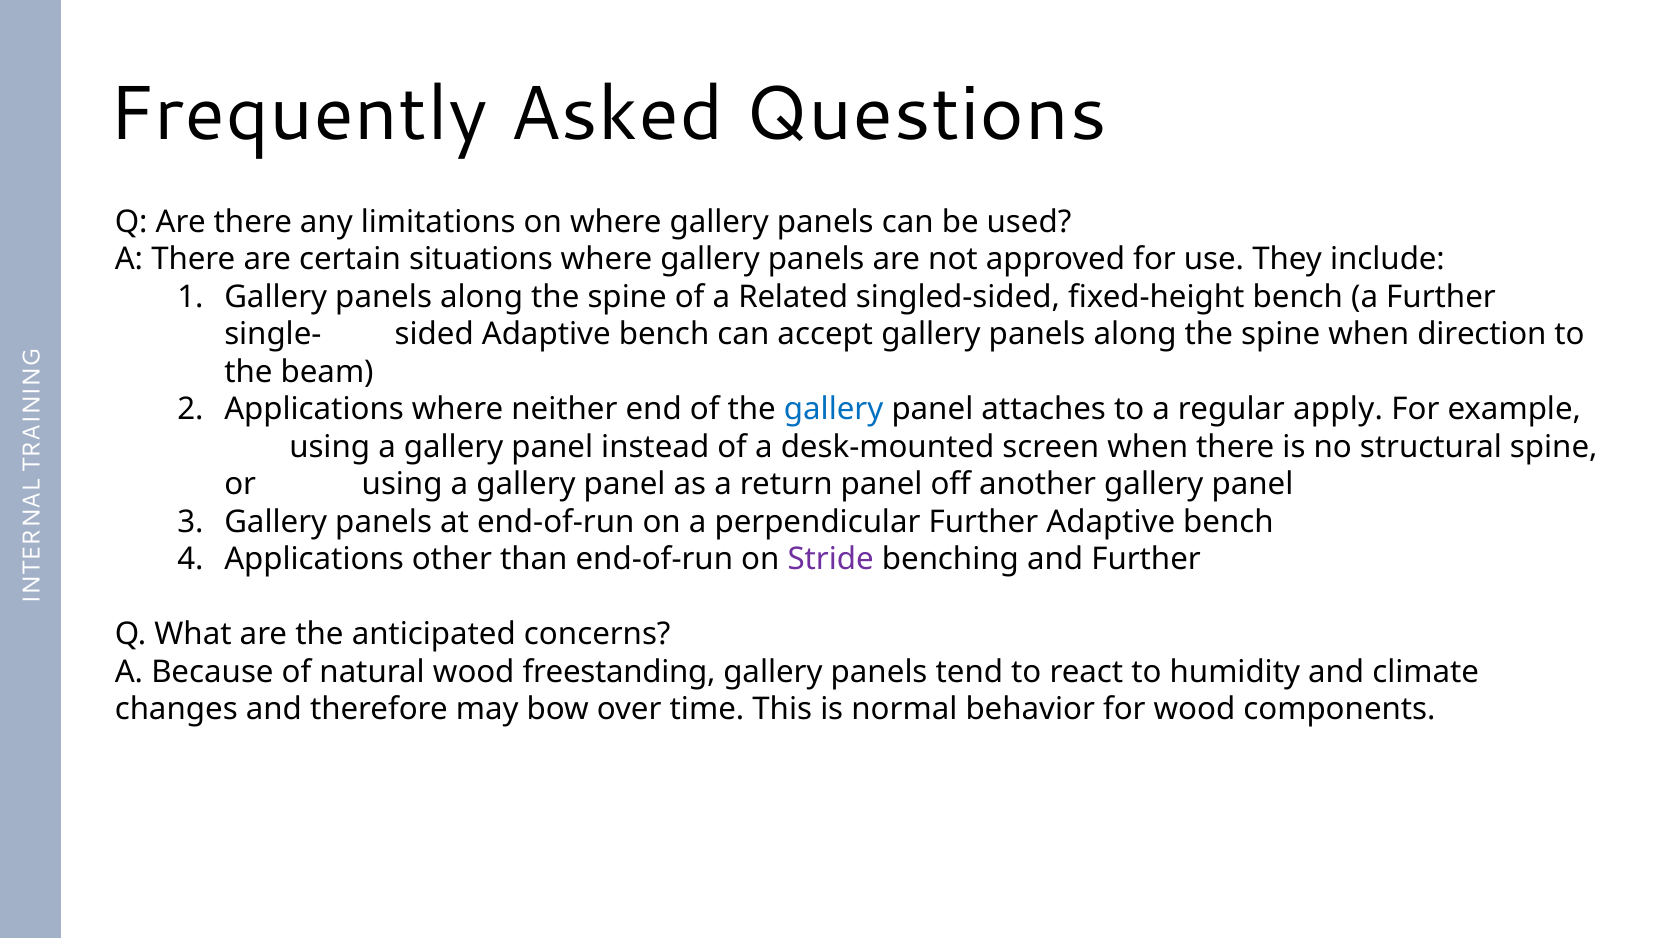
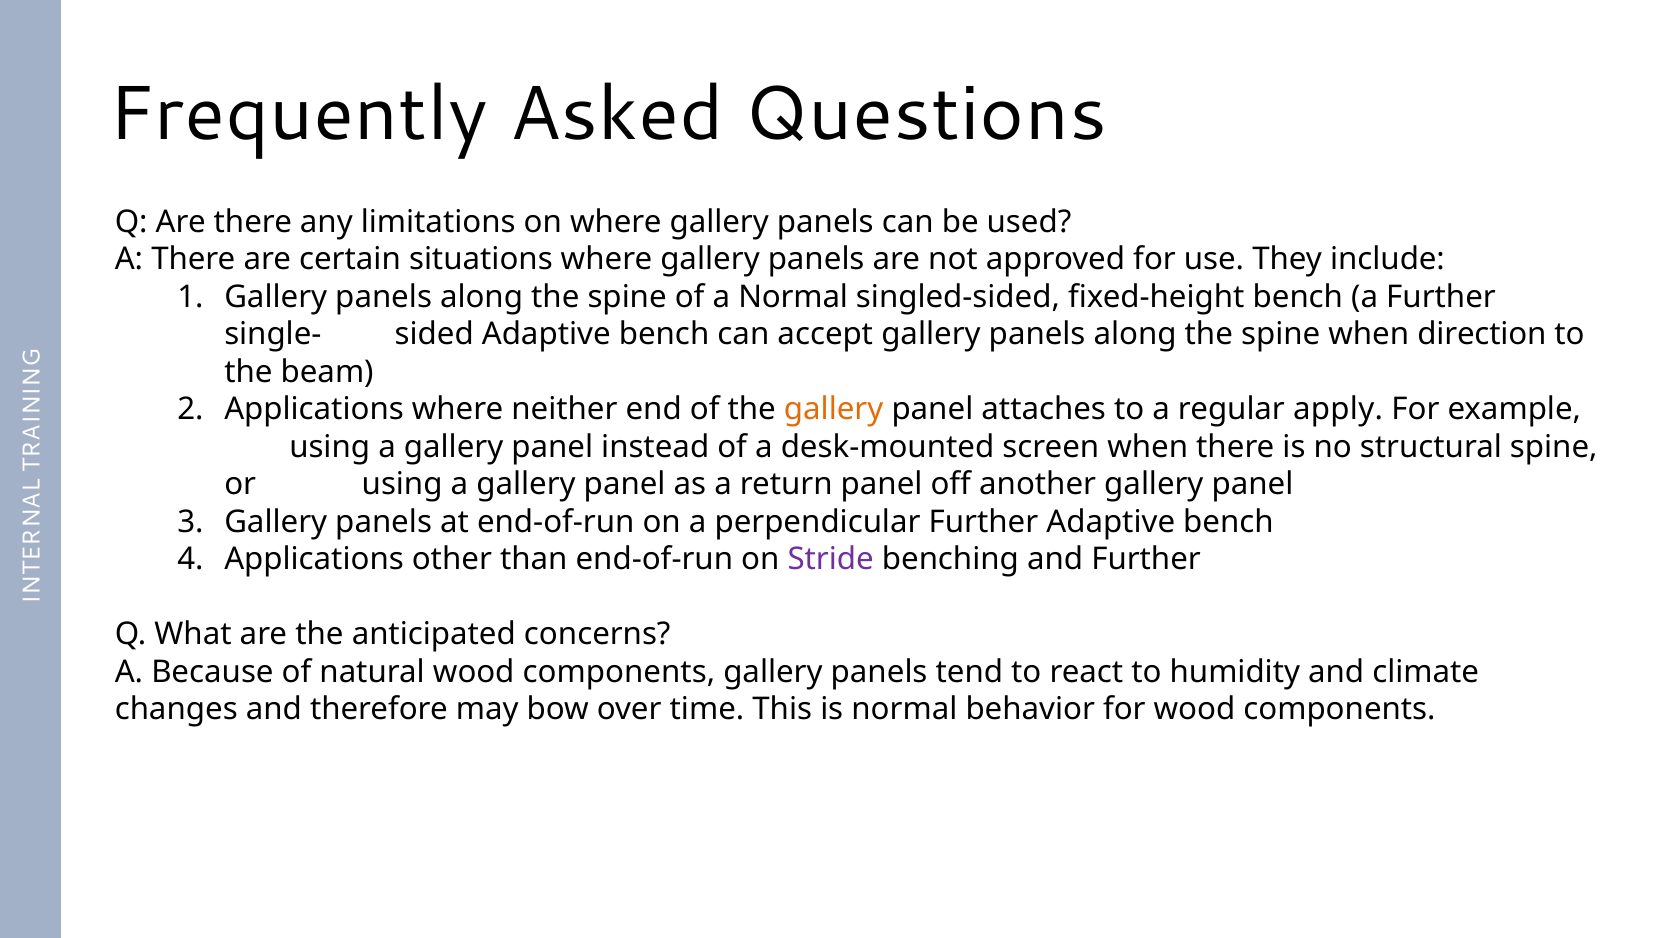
a Related: Related -> Normal
gallery at (834, 409) colour: blue -> orange
natural wood freestanding: freestanding -> components
